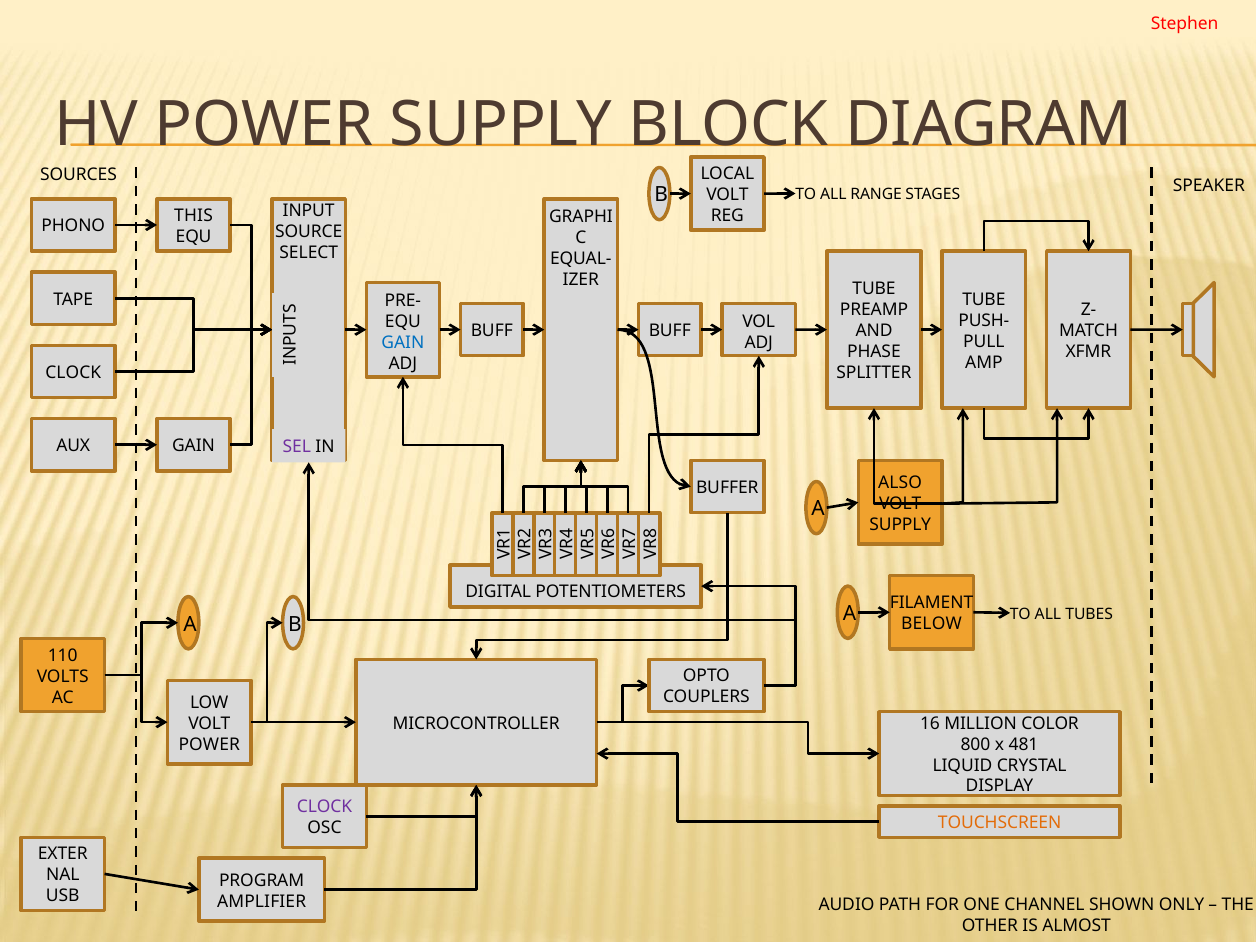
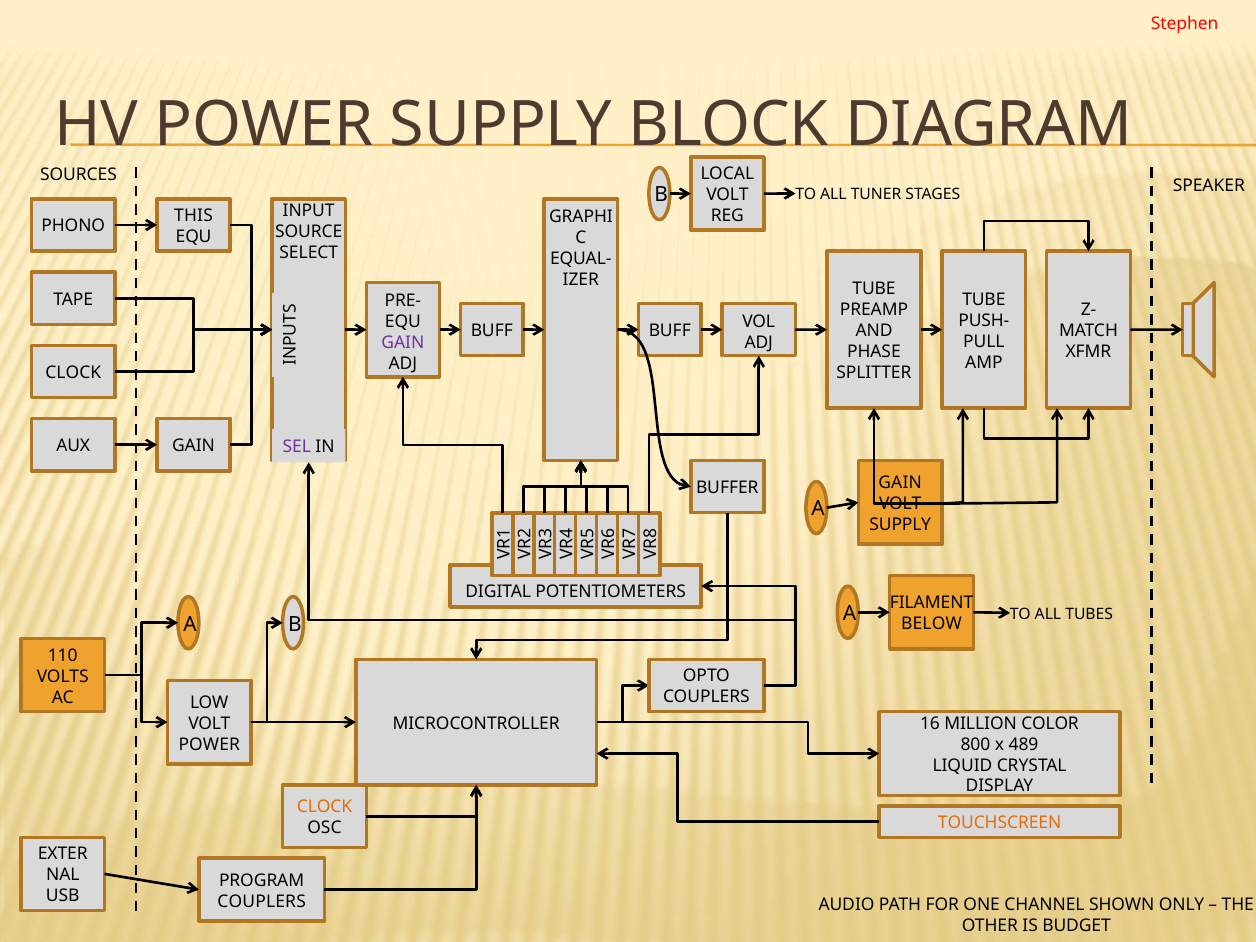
RANGE: RANGE -> TUNER
GAIN at (403, 342) colour: blue -> purple
ALSO at (900, 483): ALSO -> GAIN
481: 481 -> 489
CLOCK at (325, 807) colour: purple -> orange
AMPLIFIER at (262, 901): AMPLIFIER -> COUPLERS
ALMOST: ALMOST -> BUDGET
